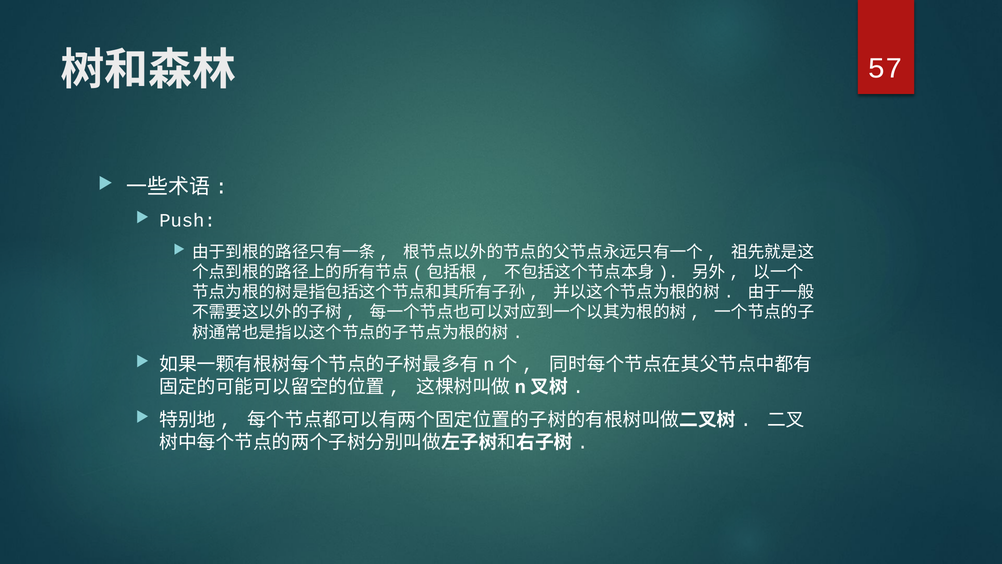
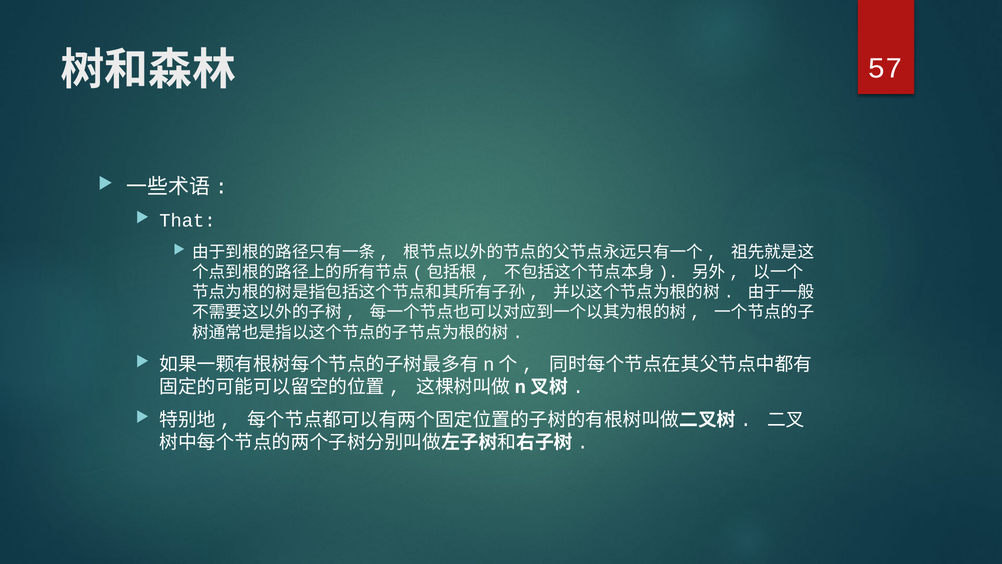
Push: Push -> That
